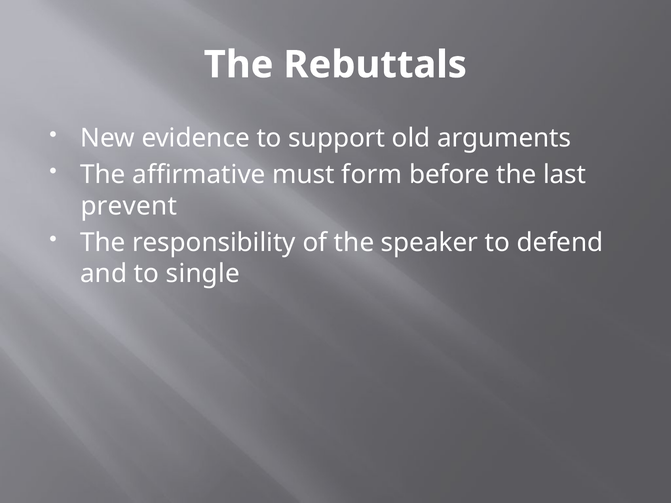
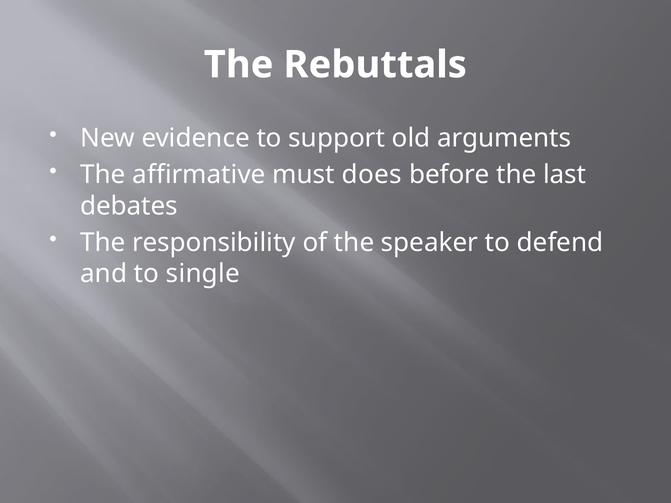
form: form -> does
prevent: prevent -> debates
